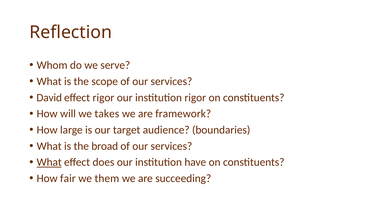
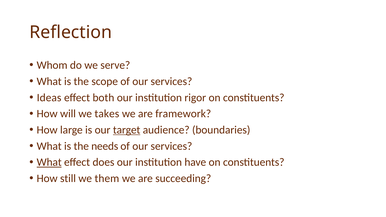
David: David -> Ideas
effect rigor: rigor -> both
target underline: none -> present
broad: broad -> needs
fair: fair -> still
